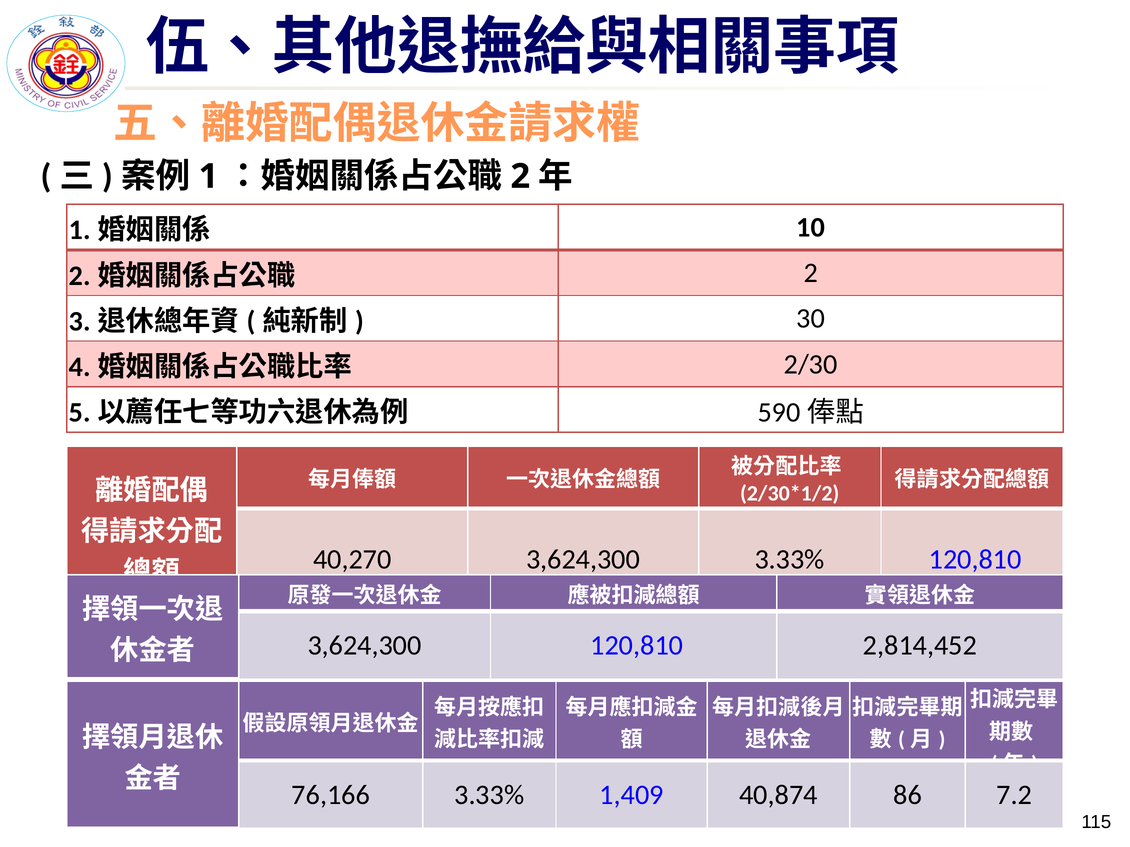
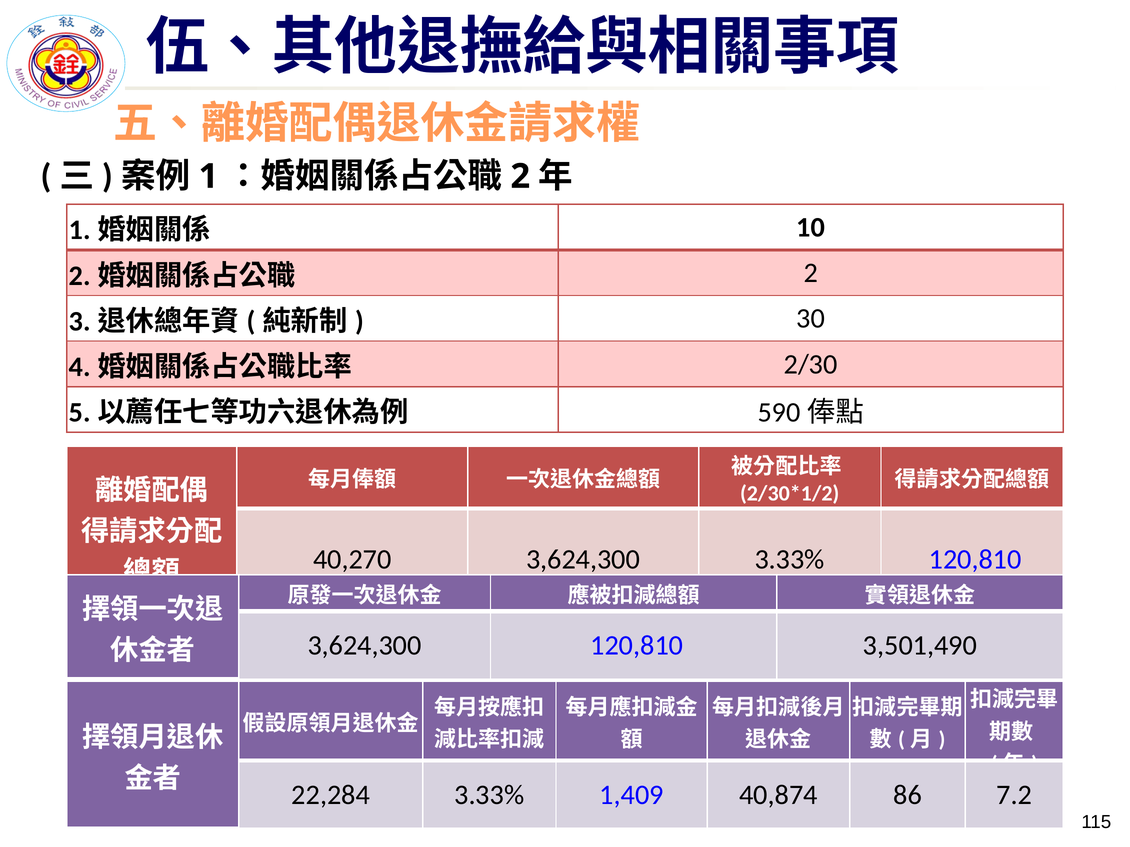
2,814,452: 2,814,452 -> 3,501,490
76,166: 76,166 -> 22,284
